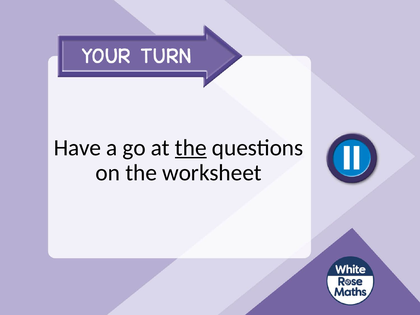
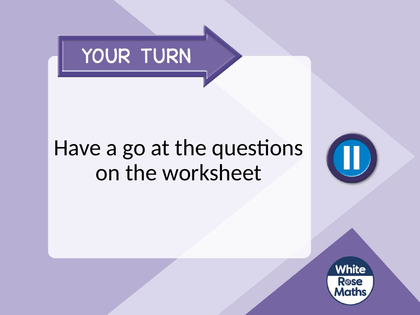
the at (191, 148) underline: present -> none
